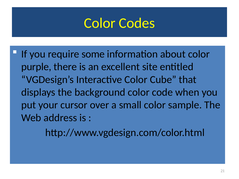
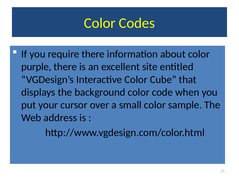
require some: some -> there
